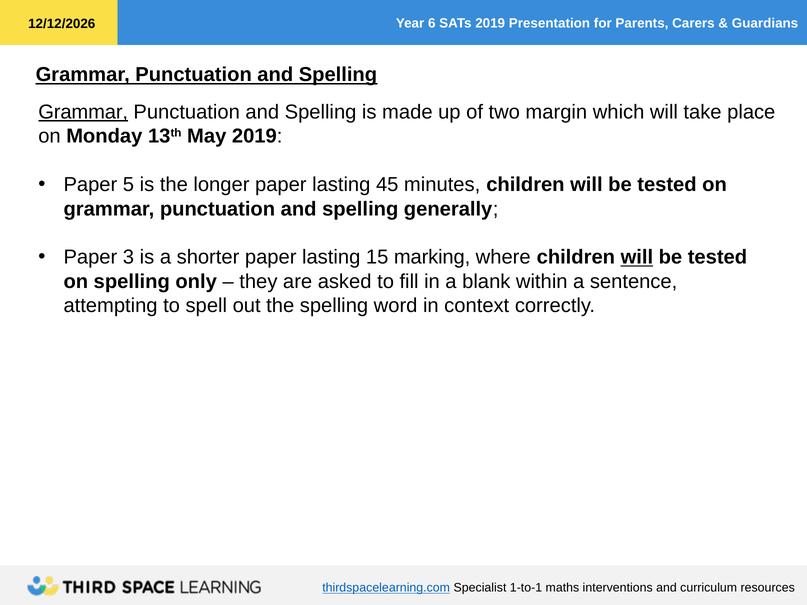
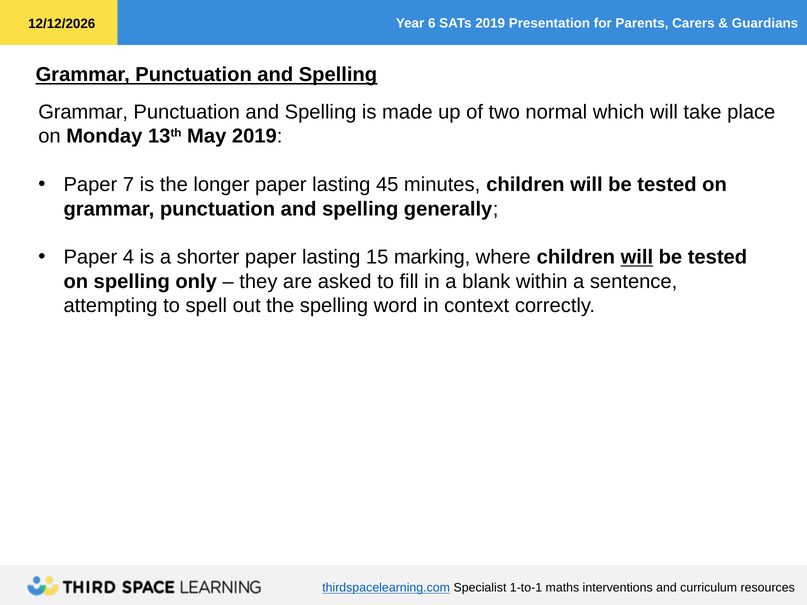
Grammar at (83, 112) underline: present -> none
margin: margin -> normal
5: 5 -> 7
3: 3 -> 4
